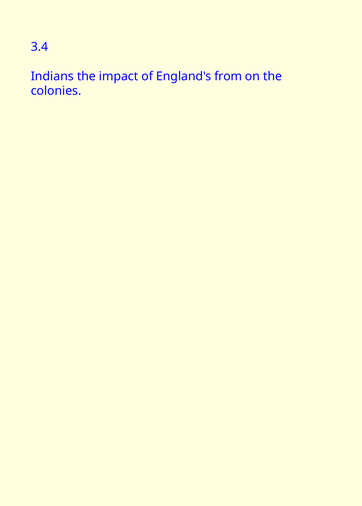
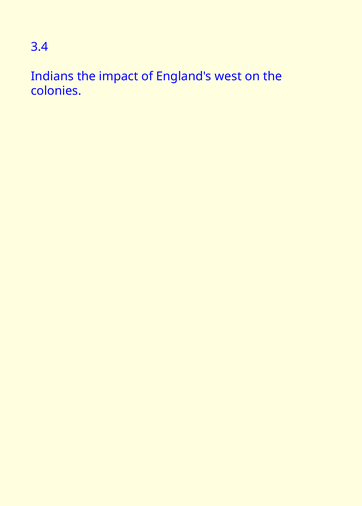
from: from -> west
